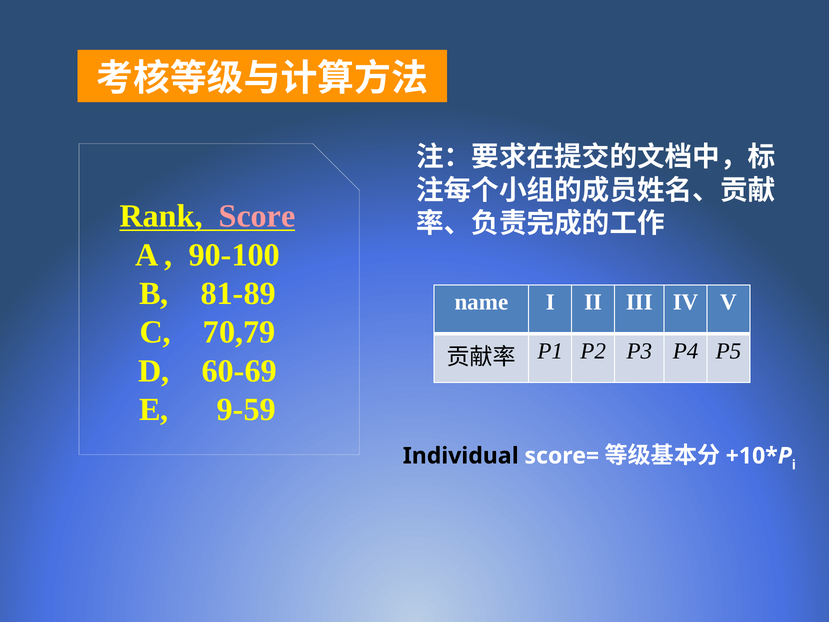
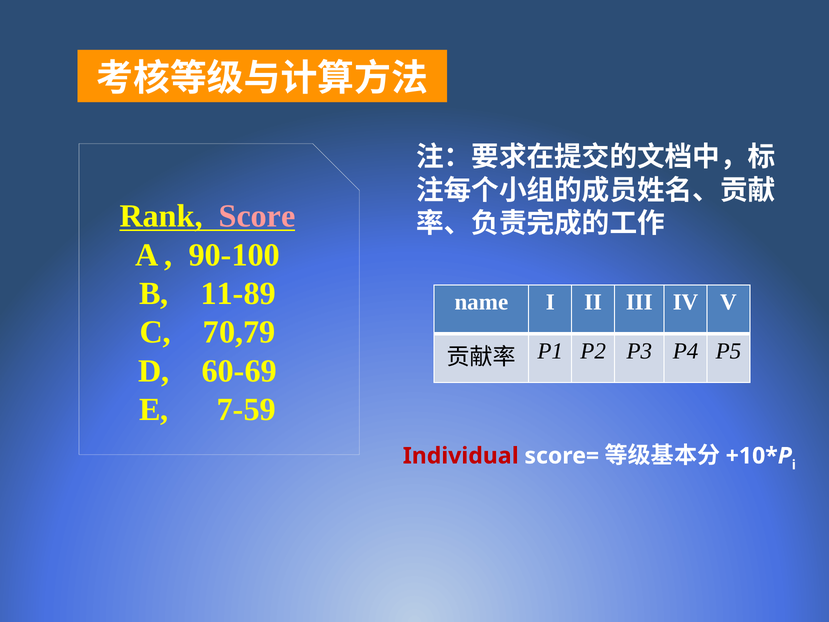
81-89: 81-89 -> 11-89
9-59: 9-59 -> 7-59
Individual colour: black -> red
